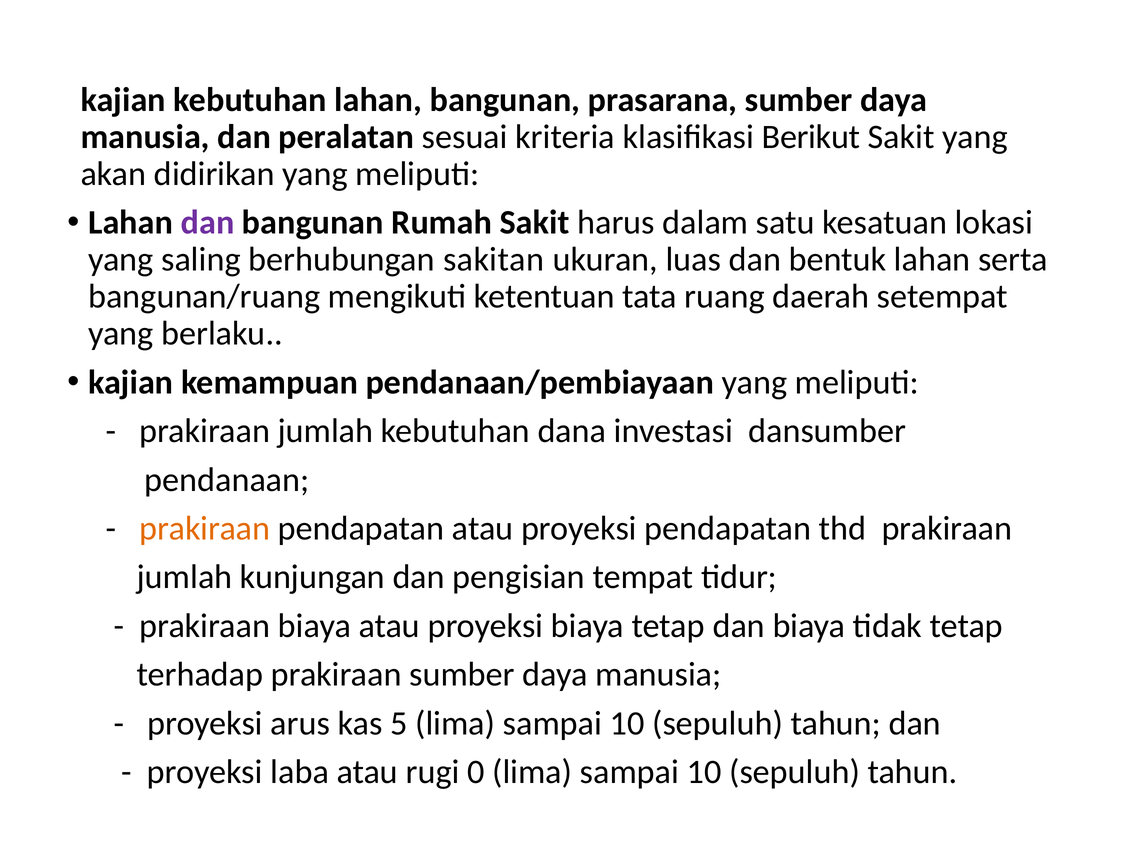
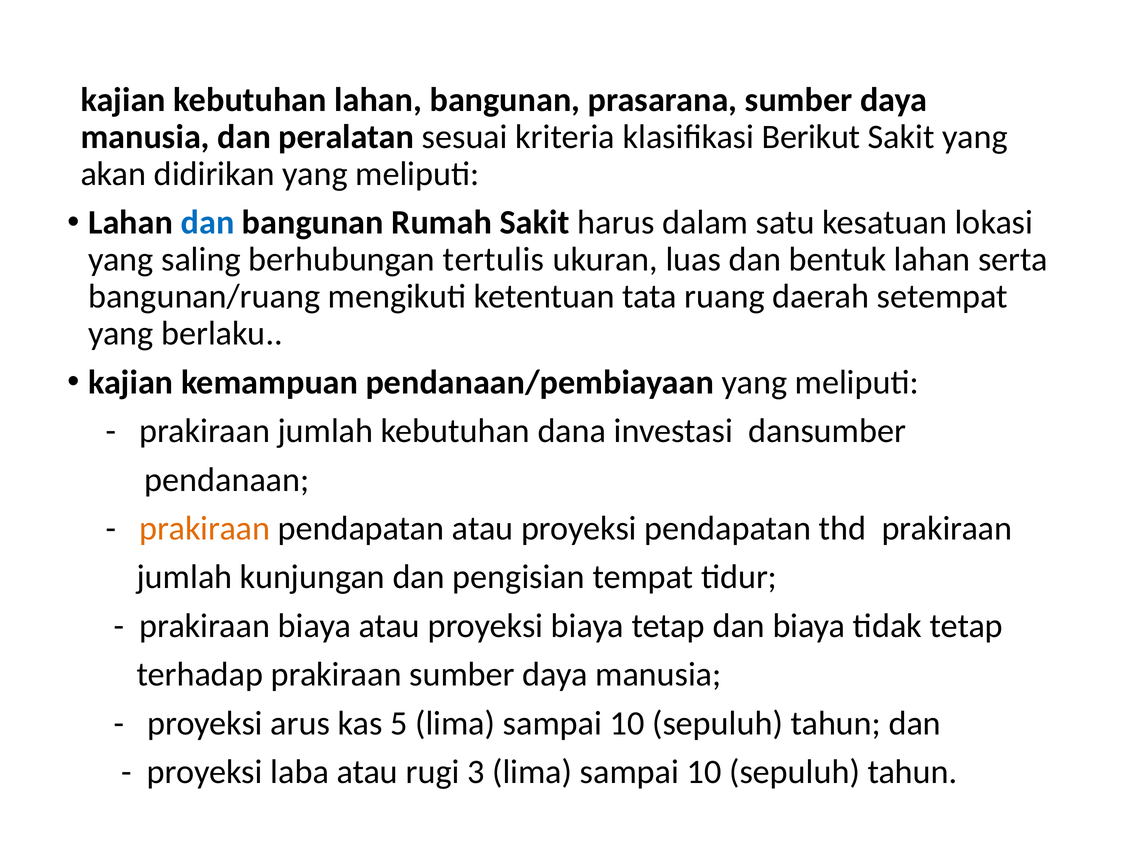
dan at (208, 223) colour: purple -> blue
sakitan: sakitan -> tertulis
0: 0 -> 3
